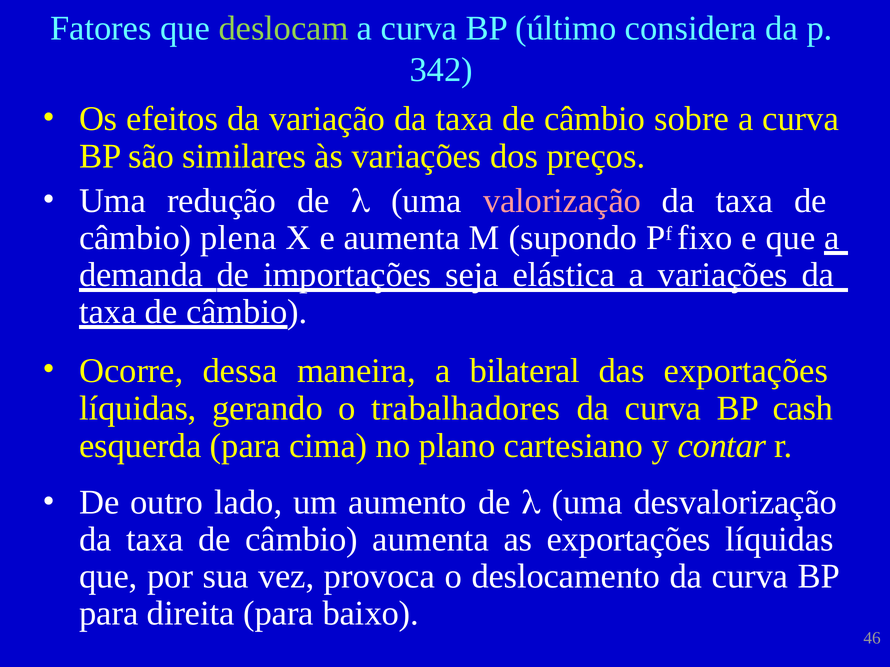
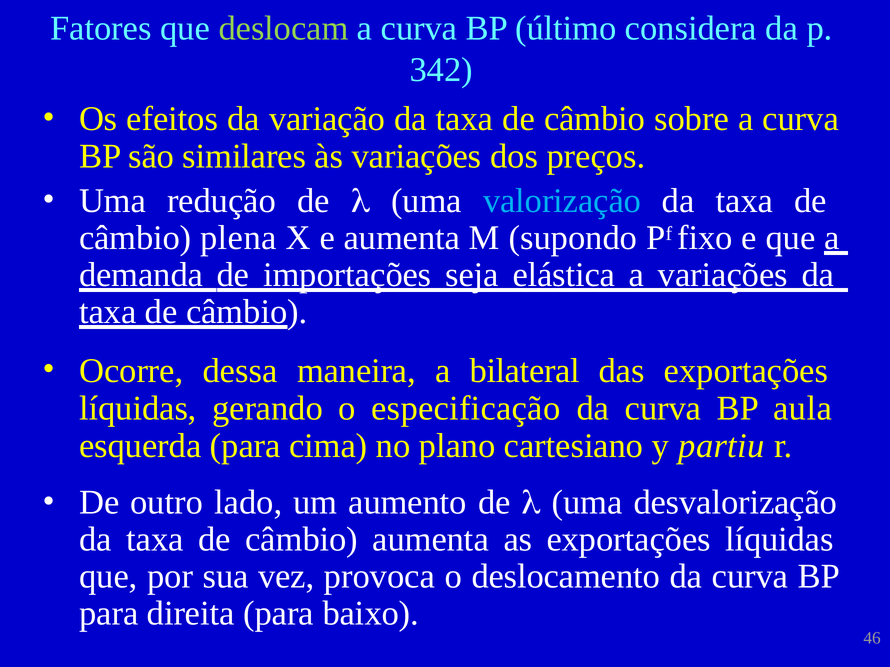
valorização colour: pink -> light blue
trabalhadores: trabalhadores -> especificação
cash: cash -> aula
contar: contar -> partiu
